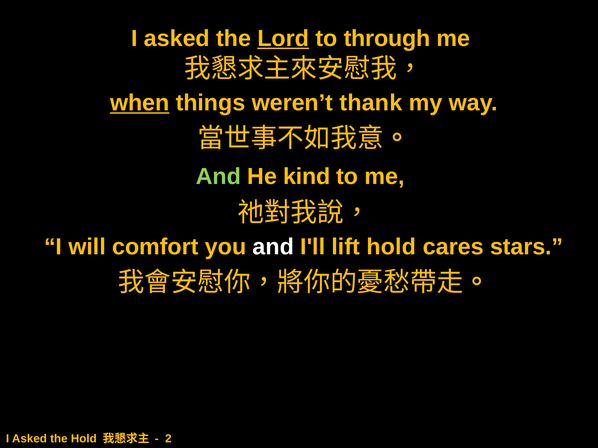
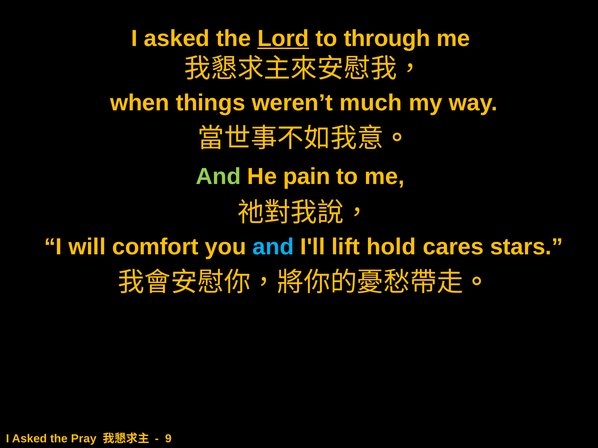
when underline: present -> none
thank: thank -> much
kind: kind -> pain
and at (273, 247) colour: white -> light blue
the Hold: Hold -> Pray
2: 2 -> 9
